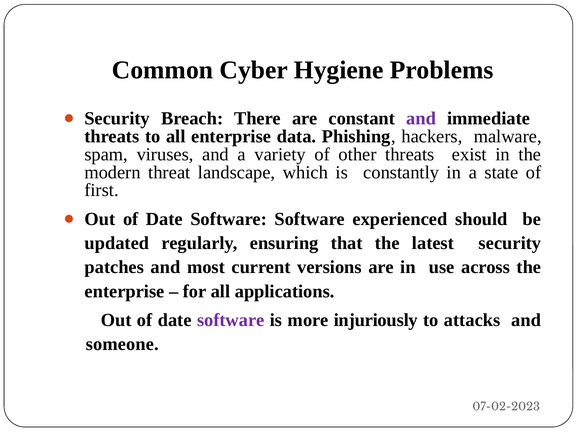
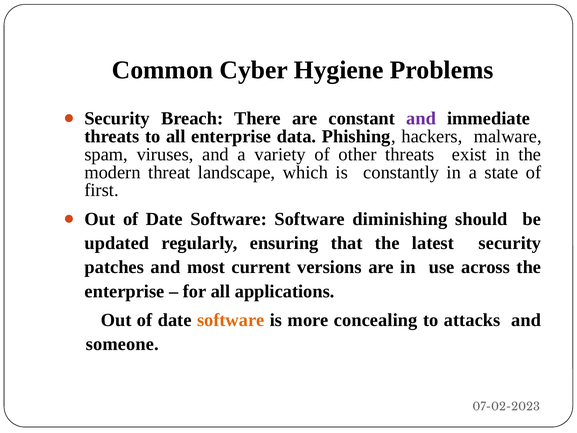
experienced: experienced -> diminishing
software at (231, 320) colour: purple -> orange
injuriously: injuriously -> concealing
